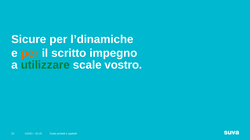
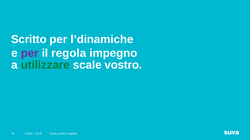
Sicure: Sicure -> Scritto
per at (30, 53) colour: orange -> purple
scritto: scritto -> regola
